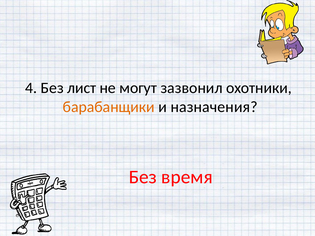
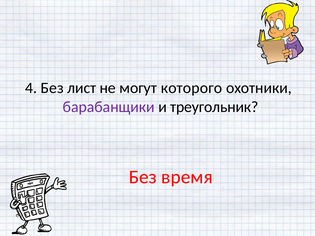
зазвонил: зазвонил -> которого
барабанщики colour: orange -> purple
назначения: назначения -> треугольник
